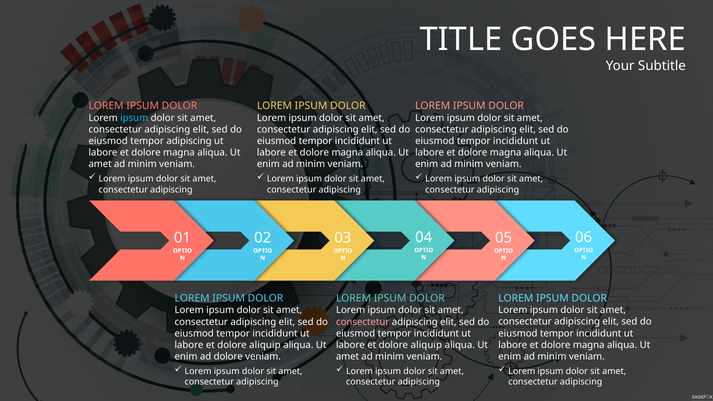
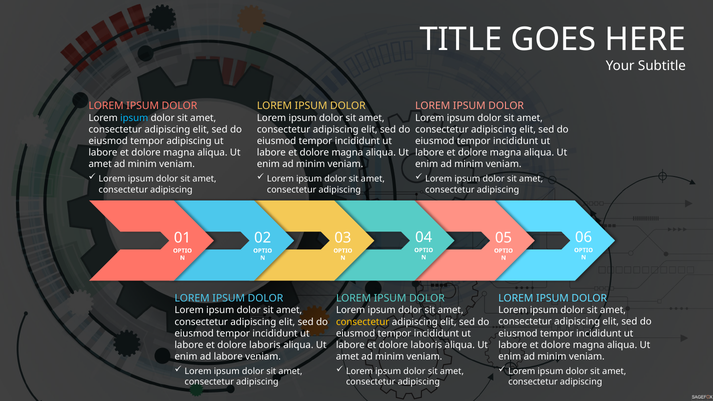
consectetur at (363, 322) colour: pink -> yellow
aliquip at (265, 345): aliquip -> laboris
aliquip at (426, 345): aliquip -> laboris
ad dolore: dolore -> labore
